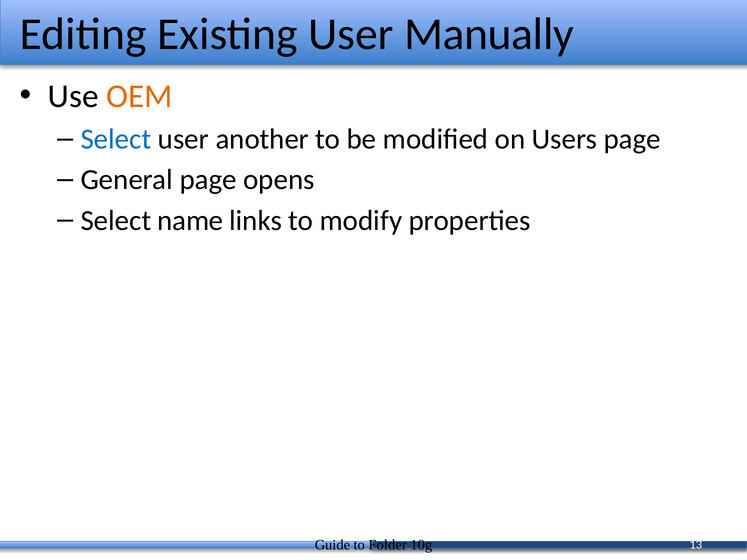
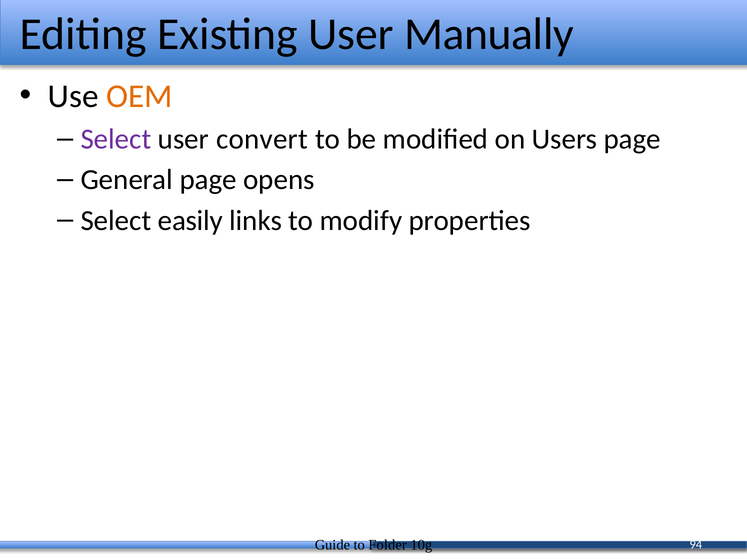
Select at (116, 139) colour: blue -> purple
another: another -> convert
name: name -> easily
13: 13 -> 94
